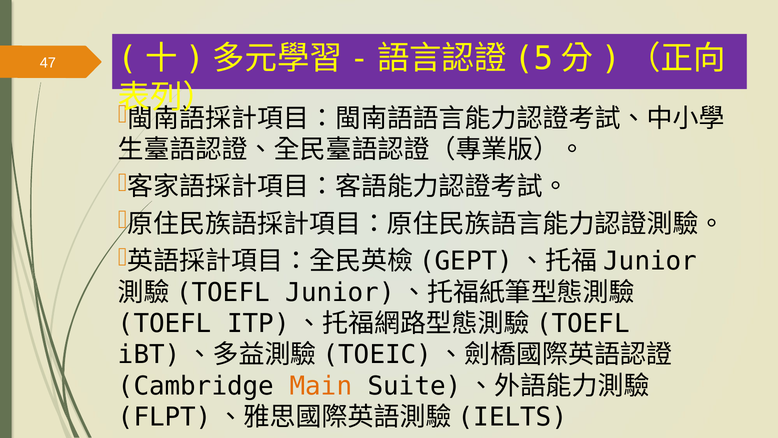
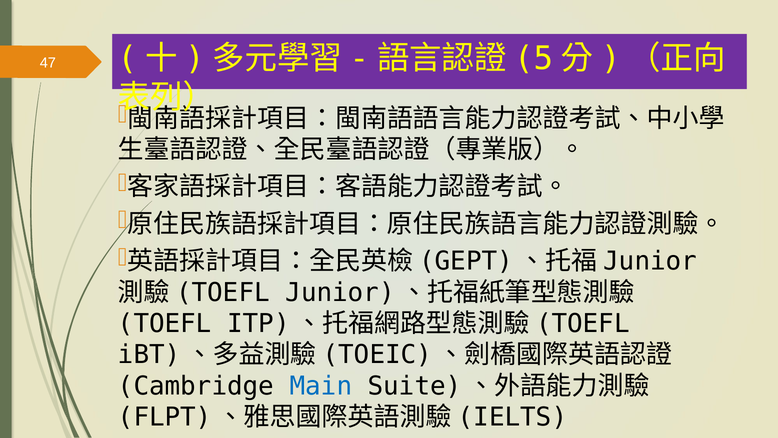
Main colour: orange -> blue
